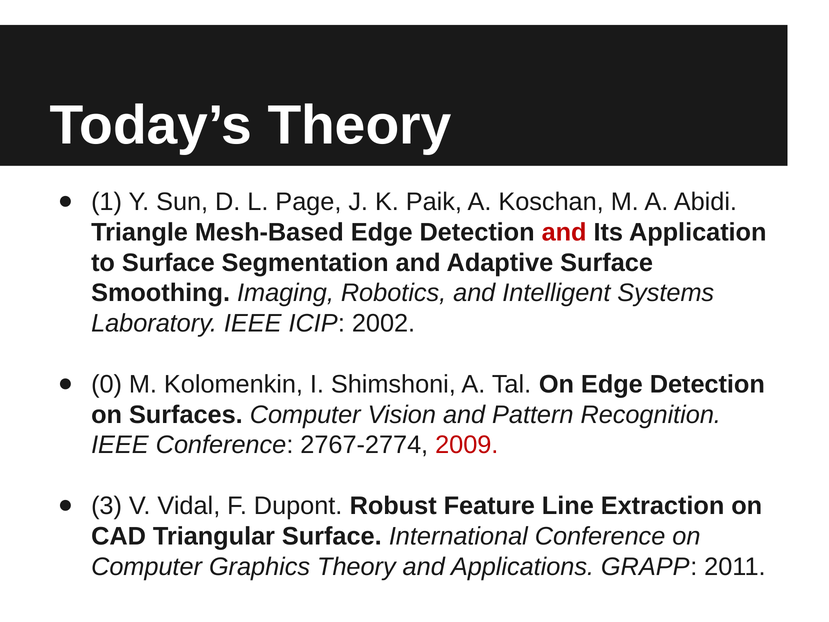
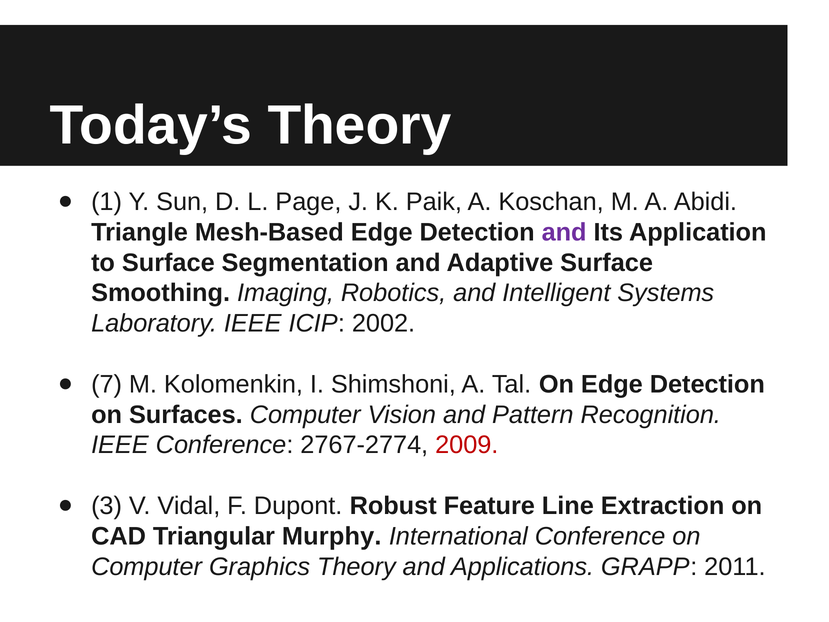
and at (564, 232) colour: red -> purple
0: 0 -> 7
Triangular Surface: Surface -> Murphy
